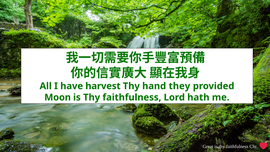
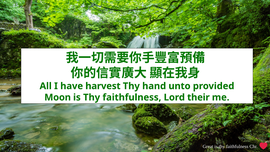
they: they -> unto
hath: hath -> their
